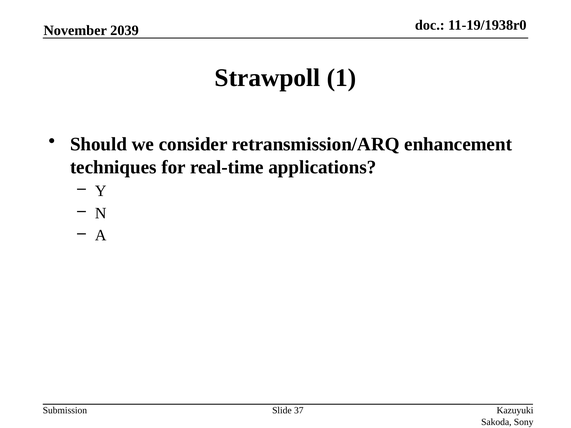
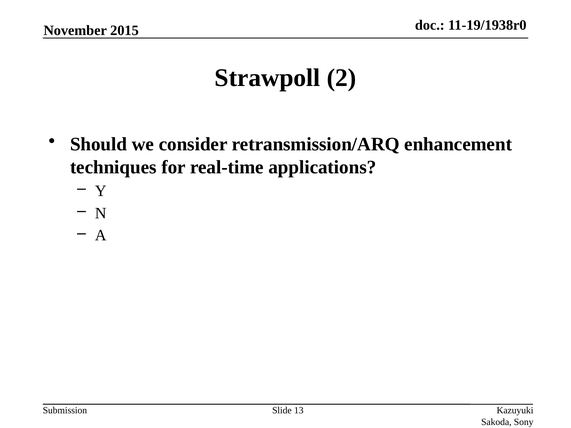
2039: 2039 -> 2015
1: 1 -> 2
37: 37 -> 13
